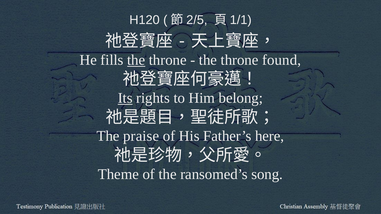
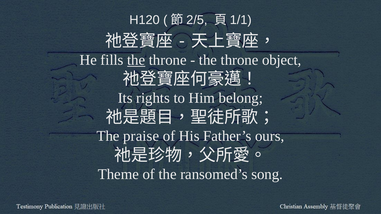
found: found -> object
Its underline: present -> none
here: here -> ours
